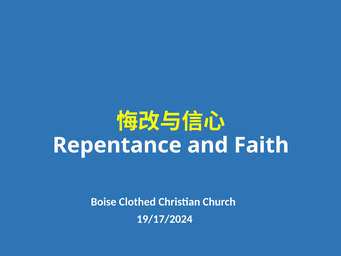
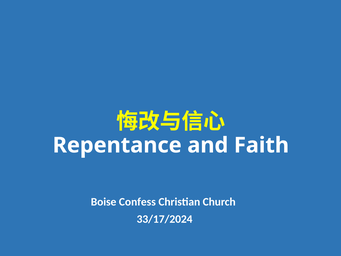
Clothed: Clothed -> Confess
19/17/2024: 19/17/2024 -> 33/17/2024
